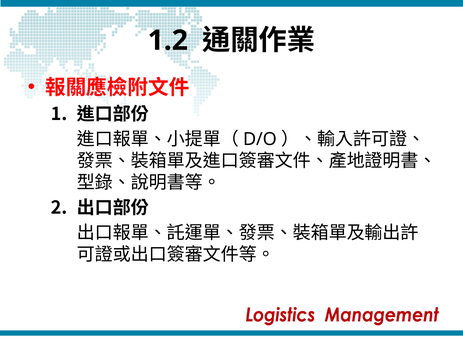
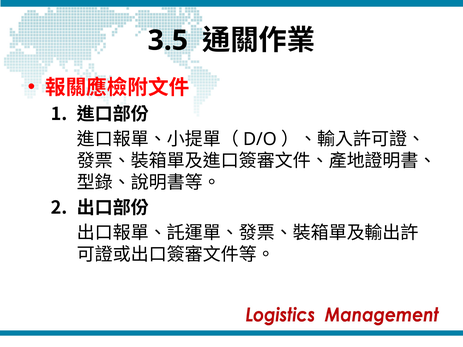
1.2: 1.2 -> 3.5
